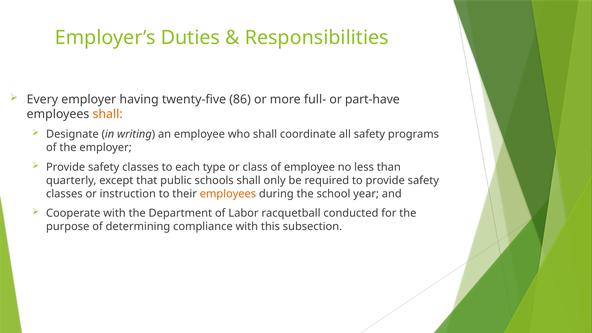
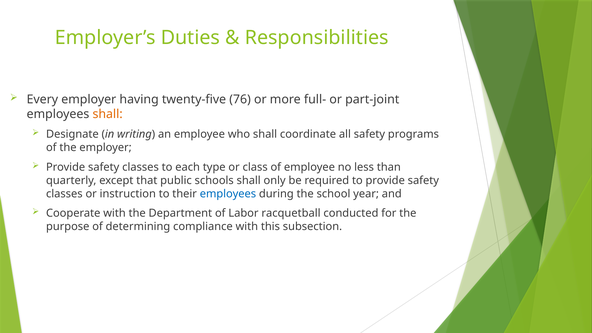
86: 86 -> 76
part-have: part-have -> part-joint
employees at (228, 194) colour: orange -> blue
